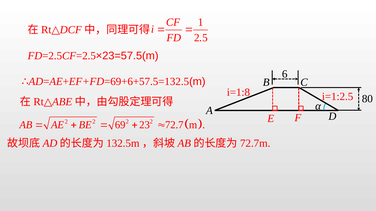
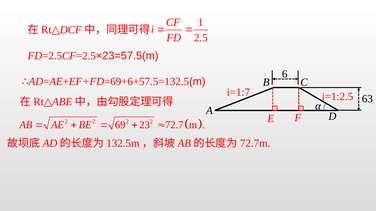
i=1:8: i=1:8 -> i=1:7
80: 80 -> 63
